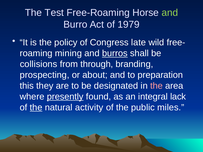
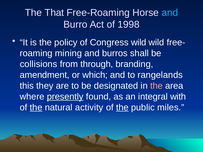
Test: Test -> That
and at (170, 13) colour: light green -> light blue
1979: 1979 -> 1998
Congress late: late -> wild
burros underline: present -> none
prospecting: prospecting -> amendment
about: about -> which
preparation: preparation -> rangelands
lack: lack -> with
the at (122, 108) underline: none -> present
